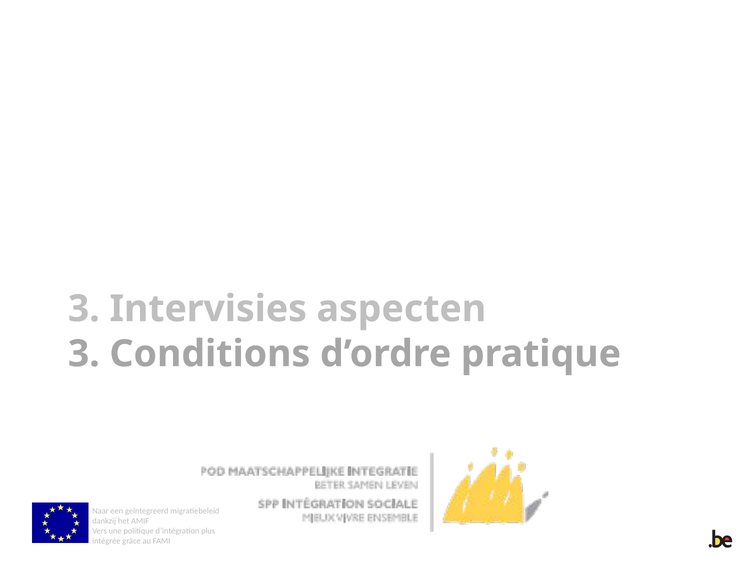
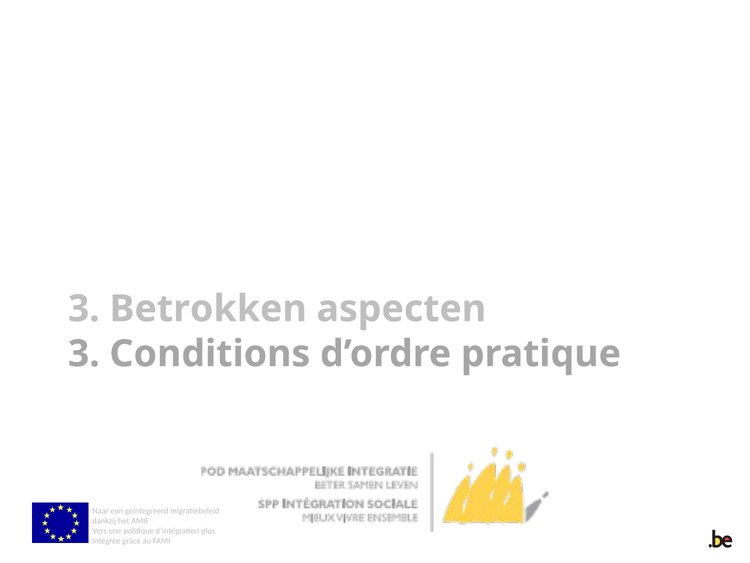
Intervisies: Intervisies -> Betrokken
